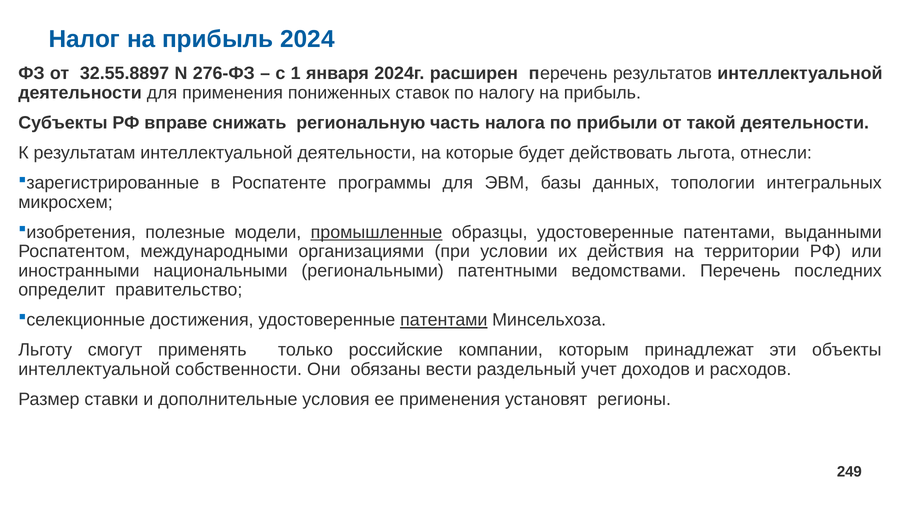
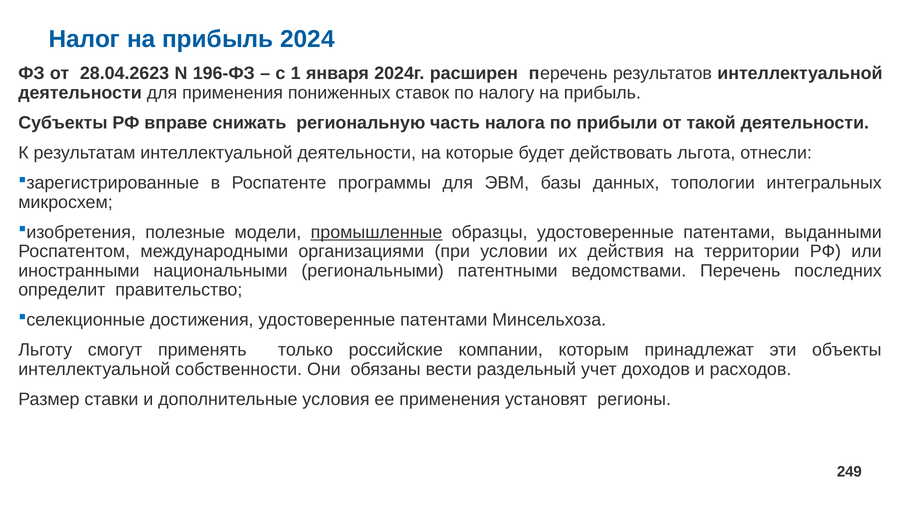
32.55.8897: 32.55.8897 -> 28.04.2623
276-ФЗ: 276-ФЗ -> 196-ФЗ
патентами at (444, 320) underline: present -> none
